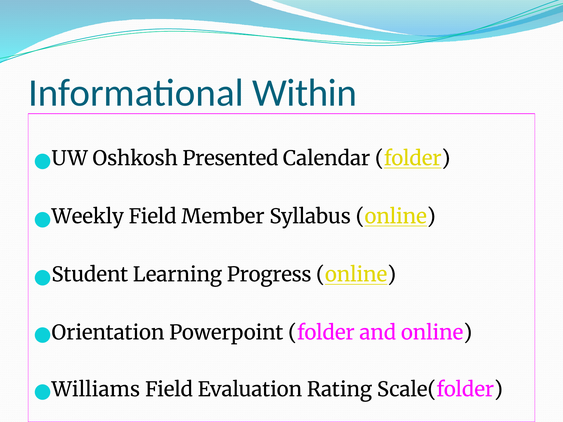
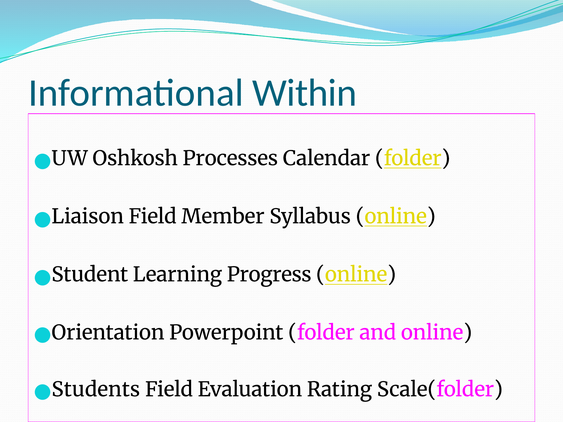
Presented: Presented -> Processes
Weekly: Weekly -> Liaison
Williams: Williams -> Students
